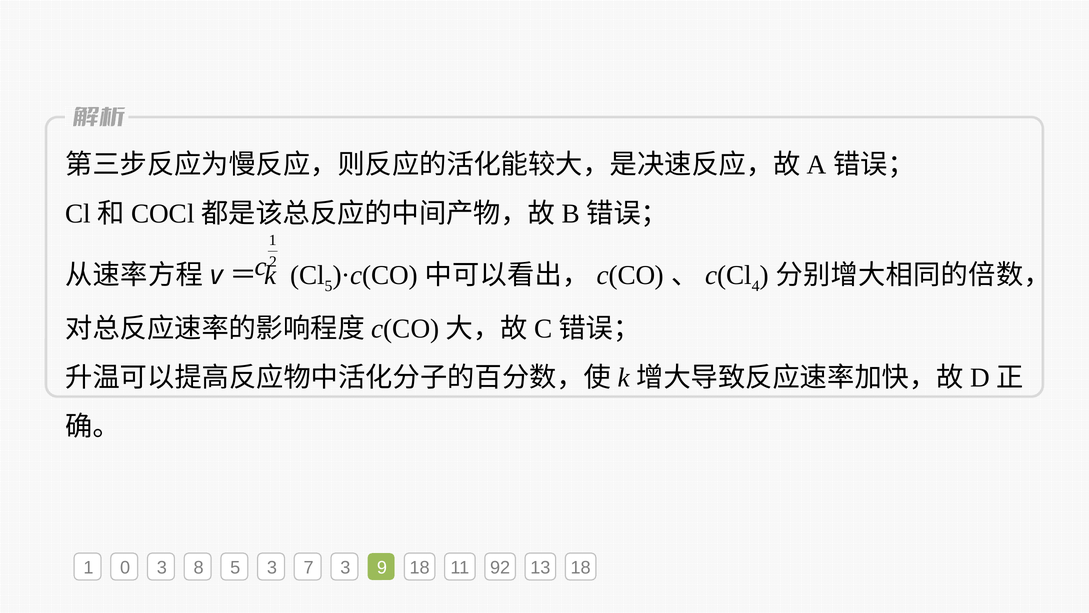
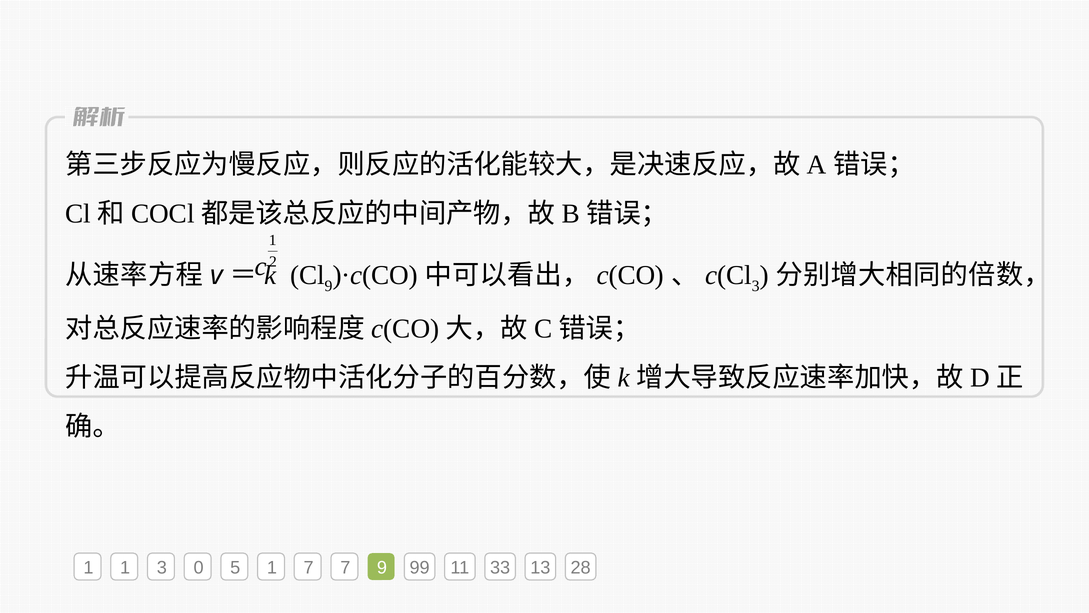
5 at (329, 286): 5 -> 9
4 at (756, 286): 4 -> 3
1 0: 0 -> 1
8: 8 -> 0
5 3: 3 -> 1
7 3: 3 -> 7
9 18: 18 -> 99
92: 92 -> 33
13 18: 18 -> 28
